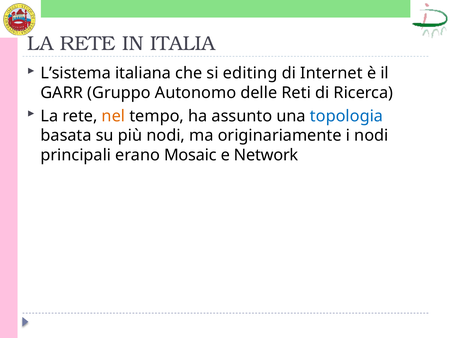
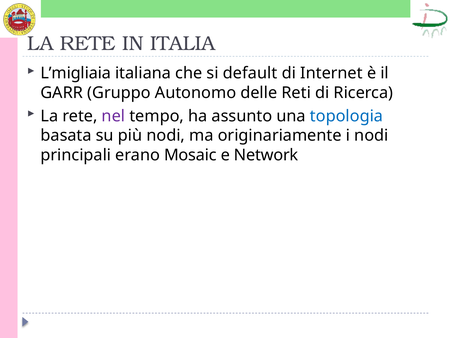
L’sistema: L’sistema -> L’migliaia
editing: editing -> default
nel colour: orange -> purple
